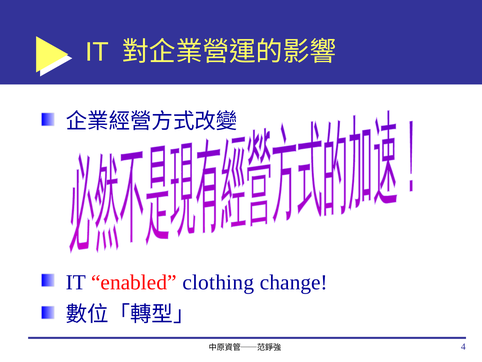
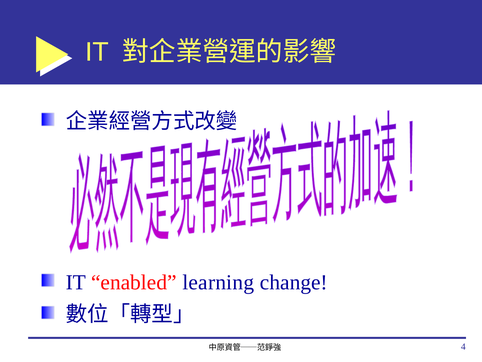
clothing: clothing -> learning
